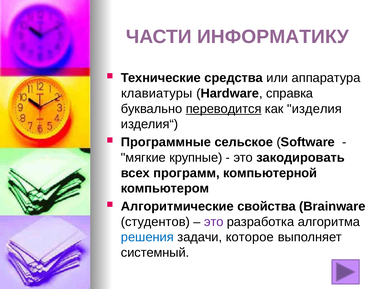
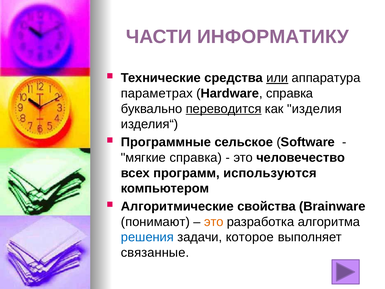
или underline: none -> present
клавиатуры: клавиатуры -> параметрах
мягкие крупные: крупные -> справка
закодировать: закодировать -> человечество
компьютерной: компьютерной -> используются
студентов: студентов -> понимают
это at (214, 222) colour: purple -> orange
системный: системный -> связанные
